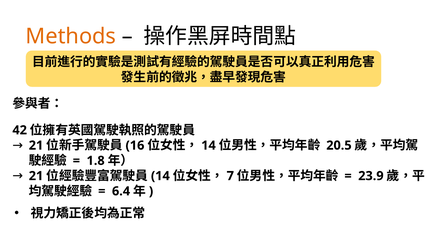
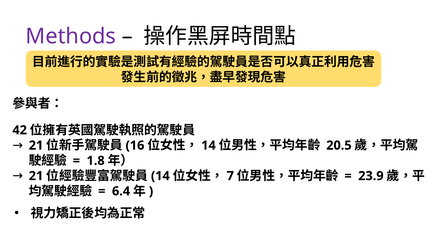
Methods colour: orange -> purple
